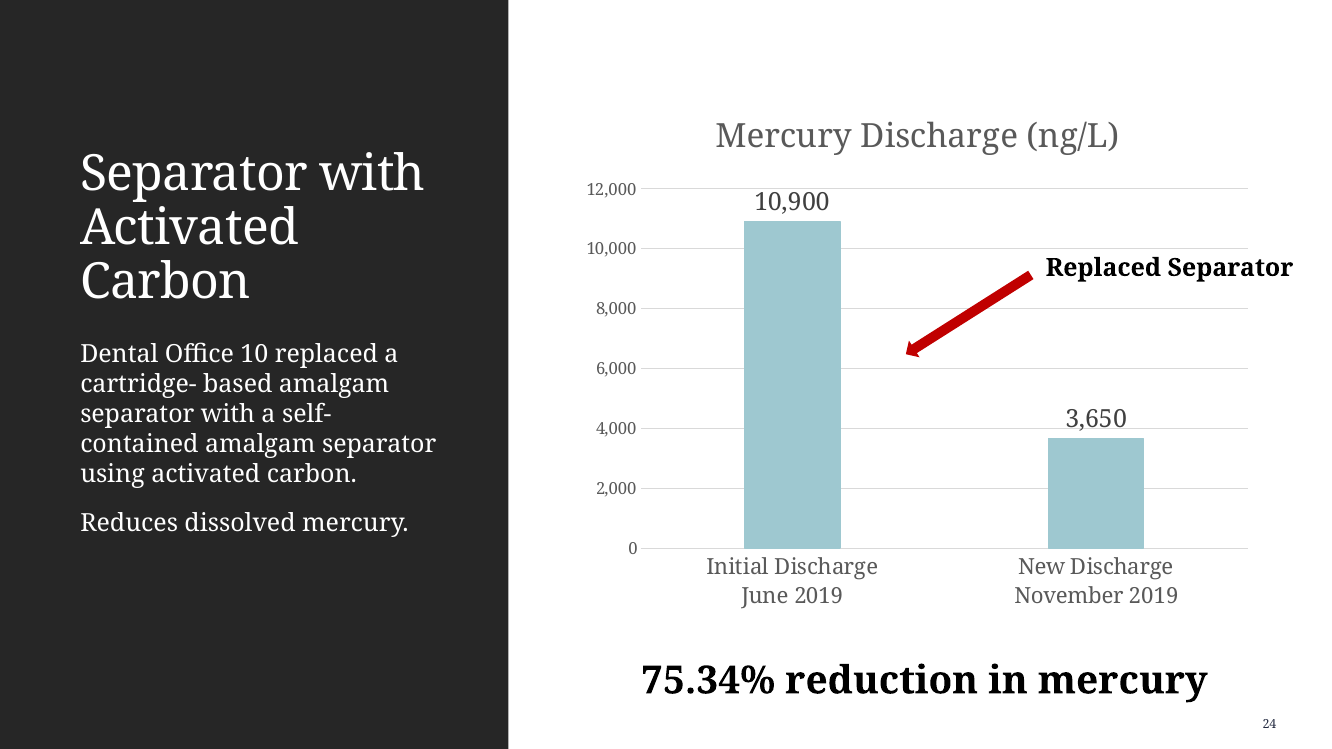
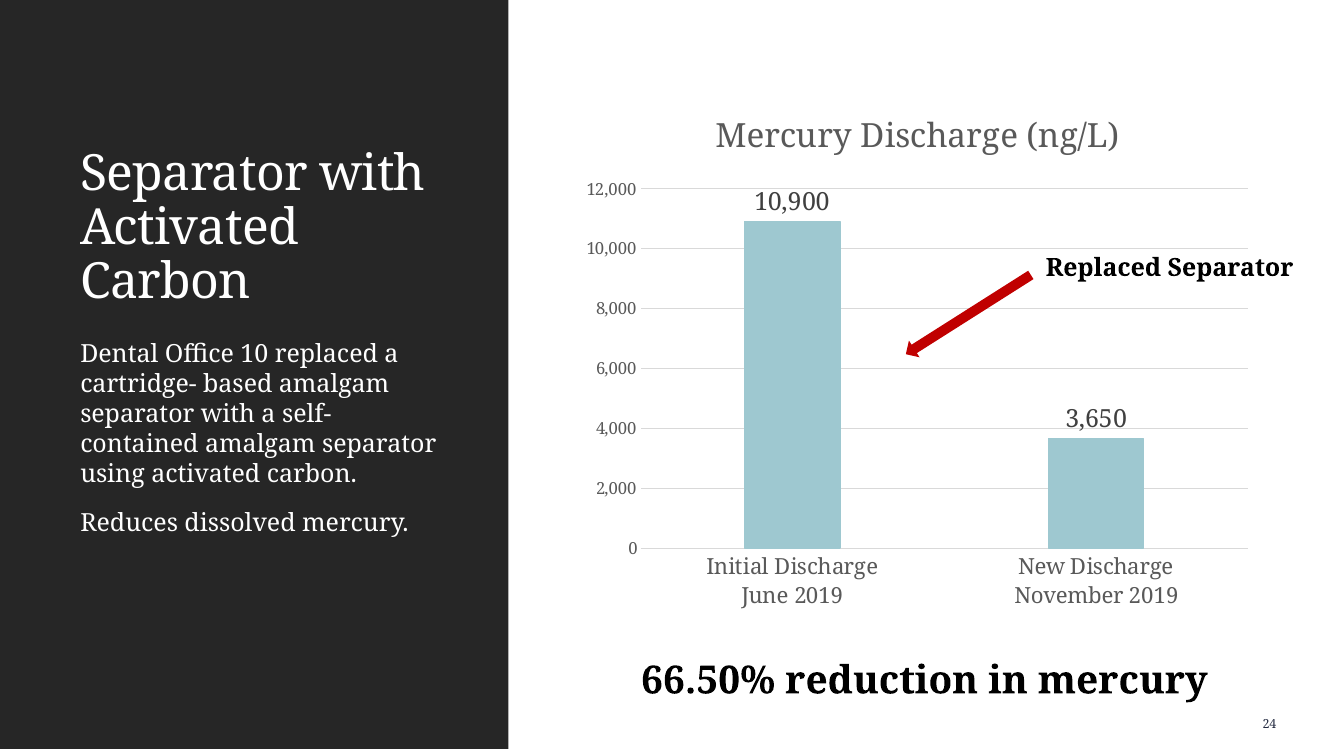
75.34%: 75.34% -> 66.50%
